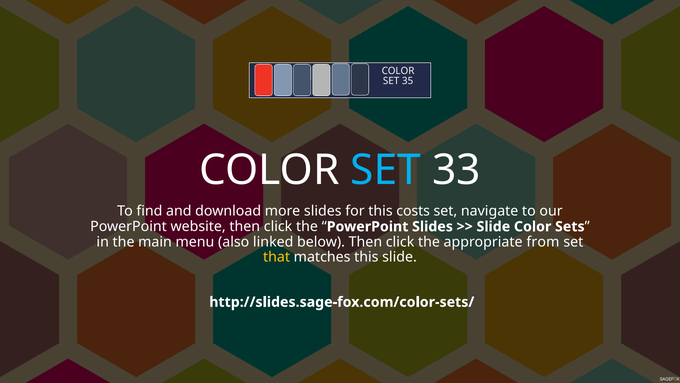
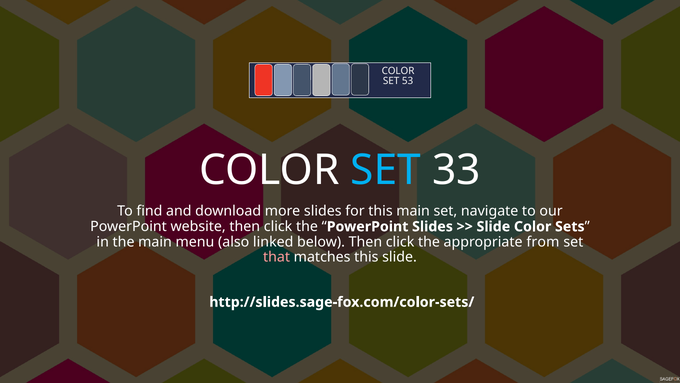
35: 35 -> 53
this costs: costs -> main
that colour: yellow -> pink
